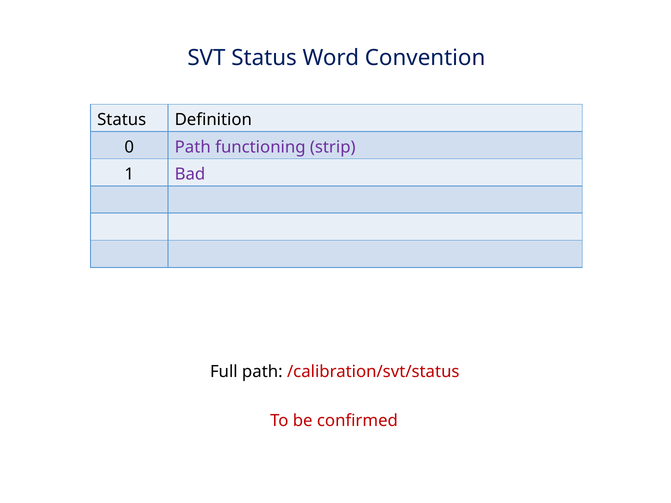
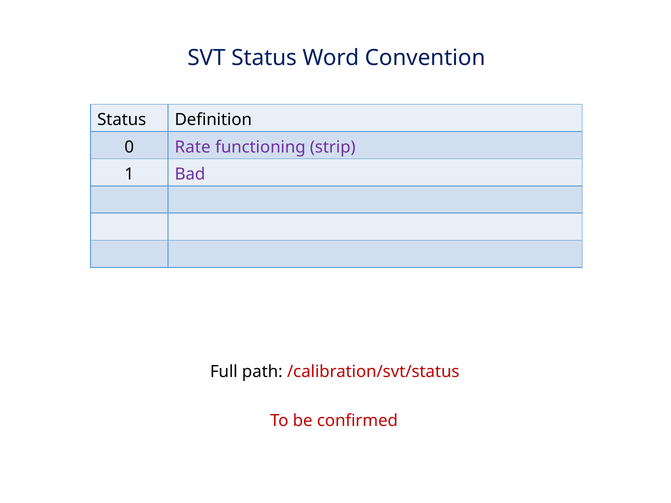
0 Path: Path -> Rate
